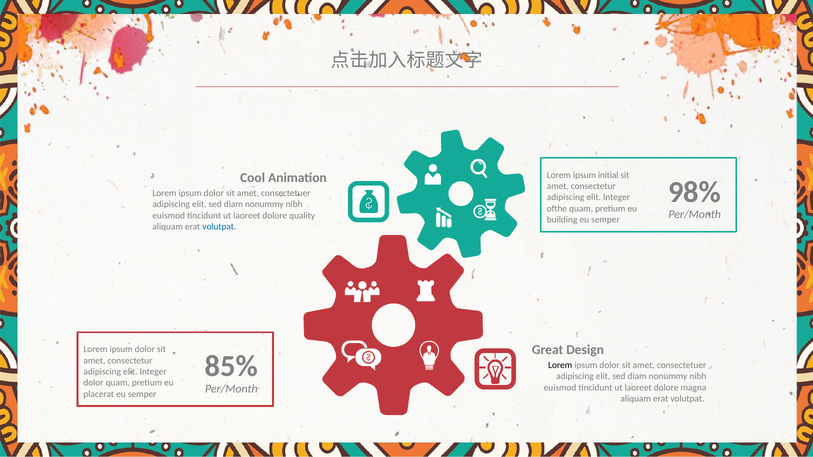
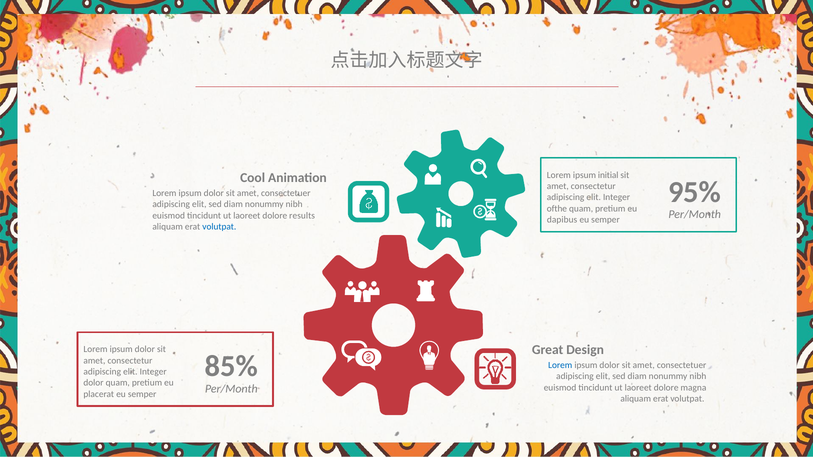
98%: 98% -> 95%
quality: quality -> results
building: building -> dapibus
Lorem at (560, 366) colour: black -> blue
